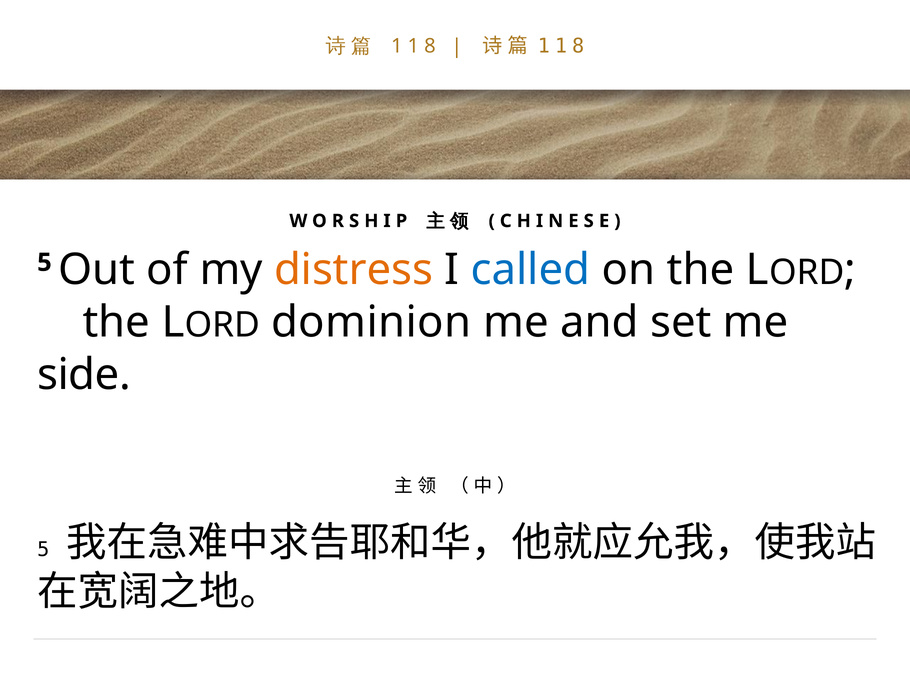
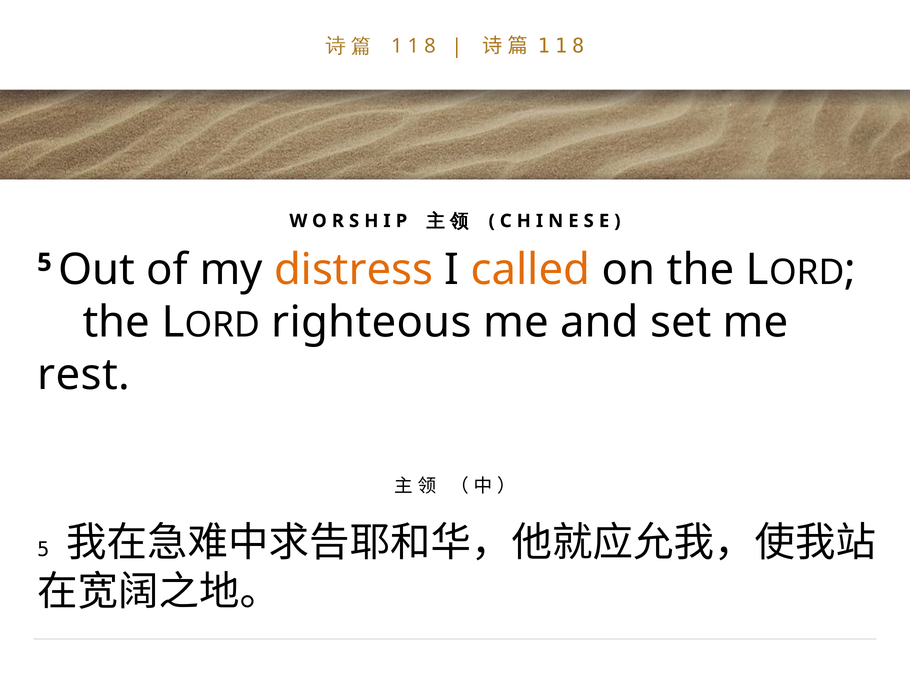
called colour: blue -> orange
dominion: dominion -> righteous
side: side -> rest
